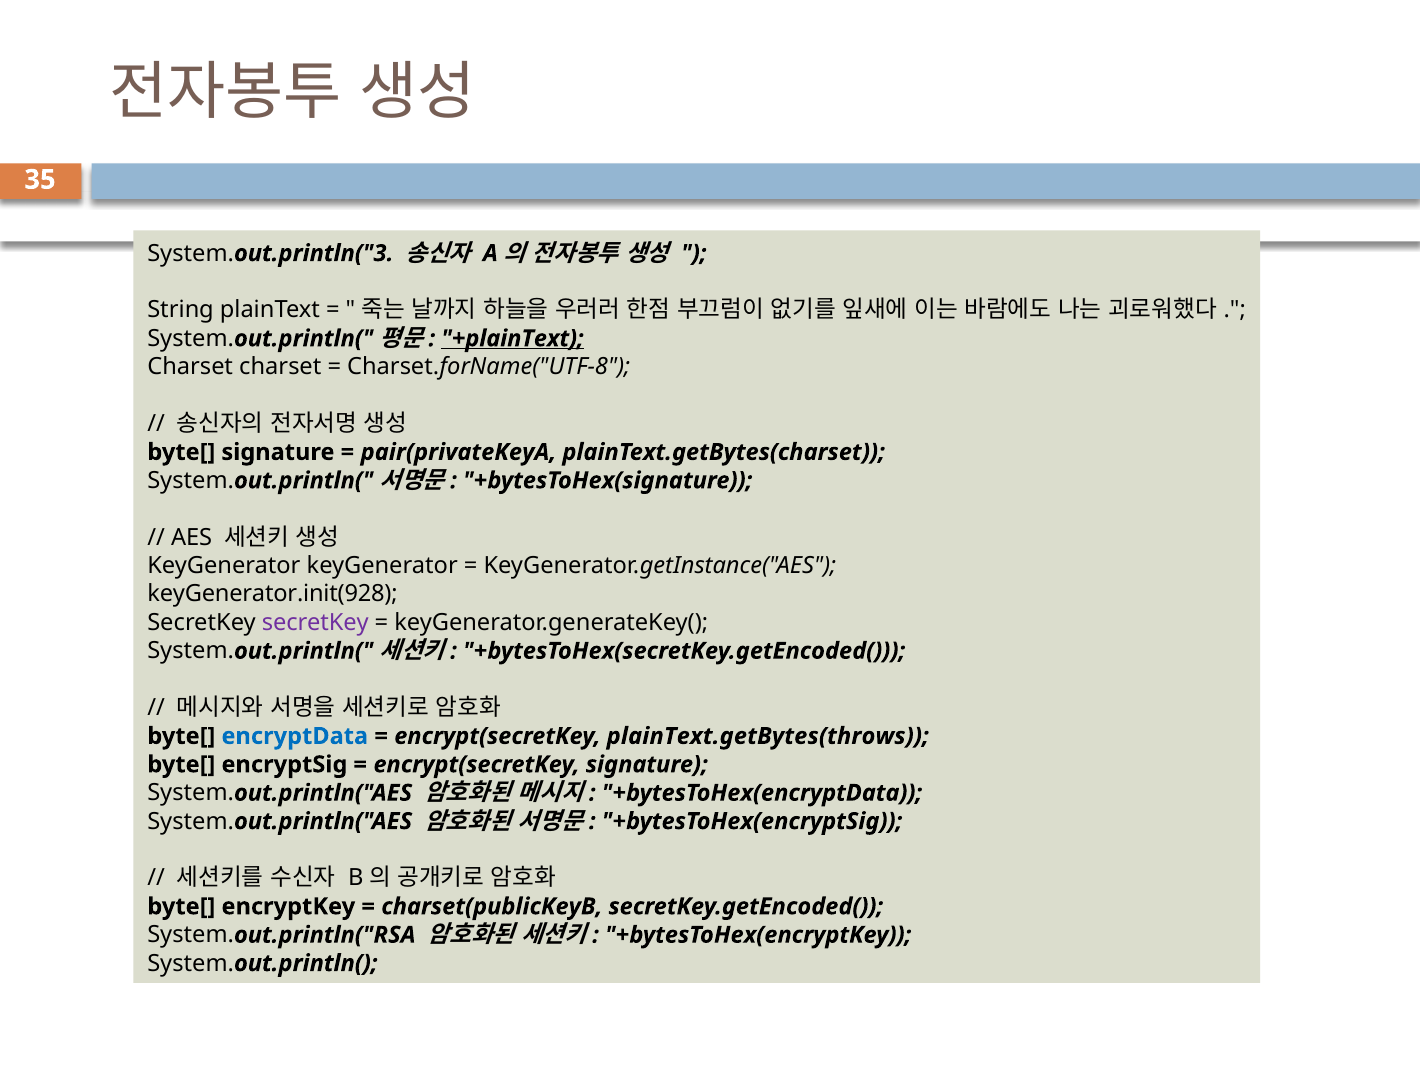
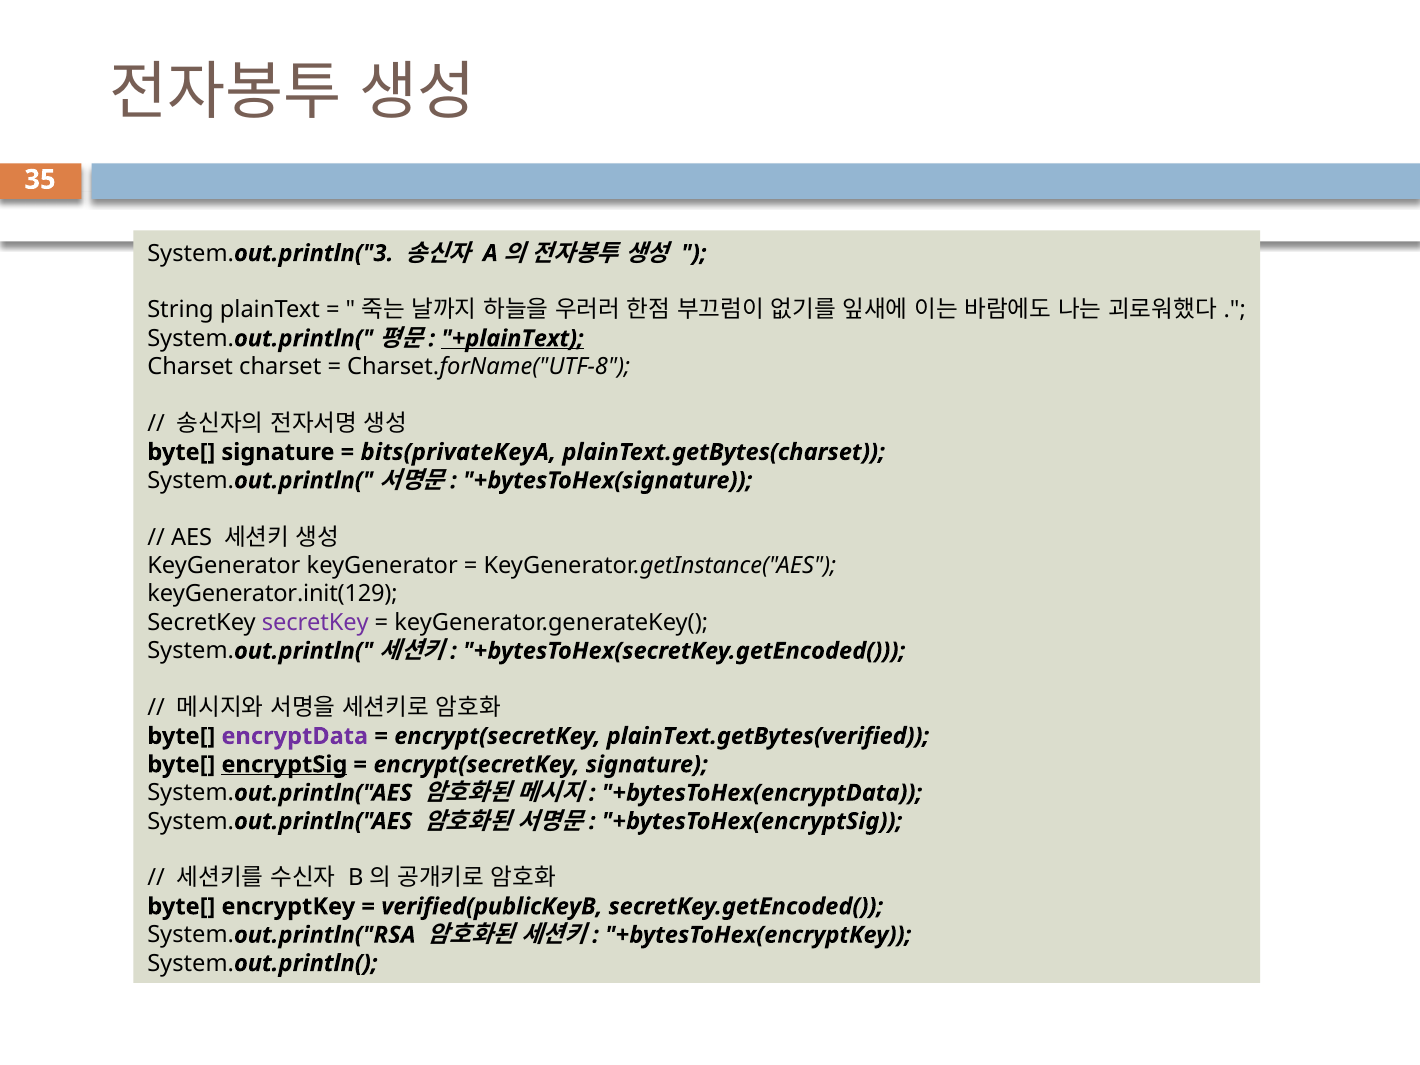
pair(privateKeyA: pair(privateKeyA -> bits(privateKeyA
keyGenerator.init(928: keyGenerator.init(928 -> keyGenerator.init(129
encryptData colour: blue -> purple
plainText.getBytes(throws: plainText.getBytes(throws -> plainText.getBytes(verified
encryptSig underline: none -> present
charset(publicKeyB: charset(publicKeyB -> verified(publicKeyB
